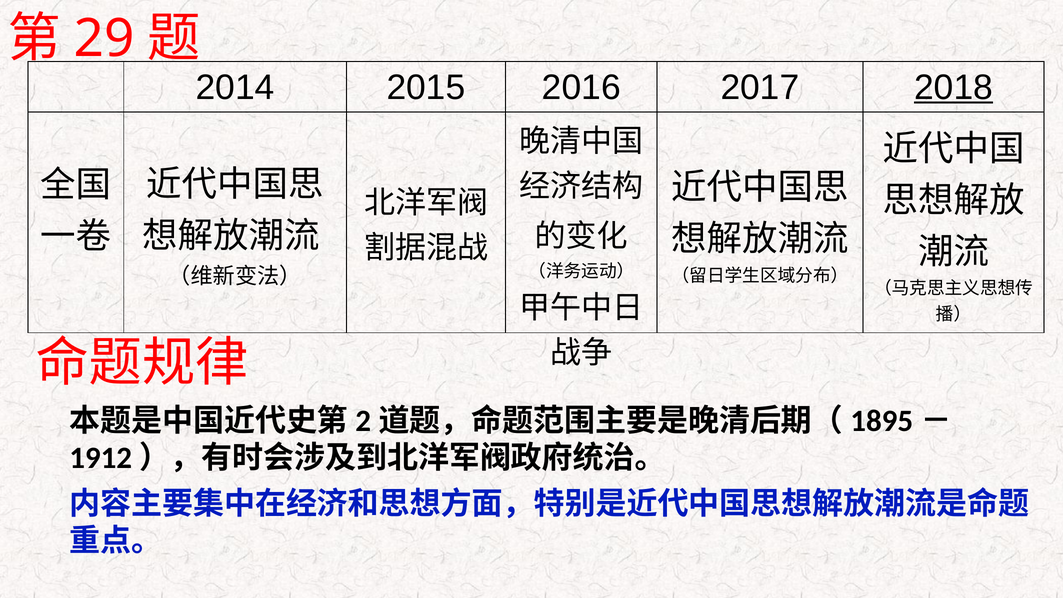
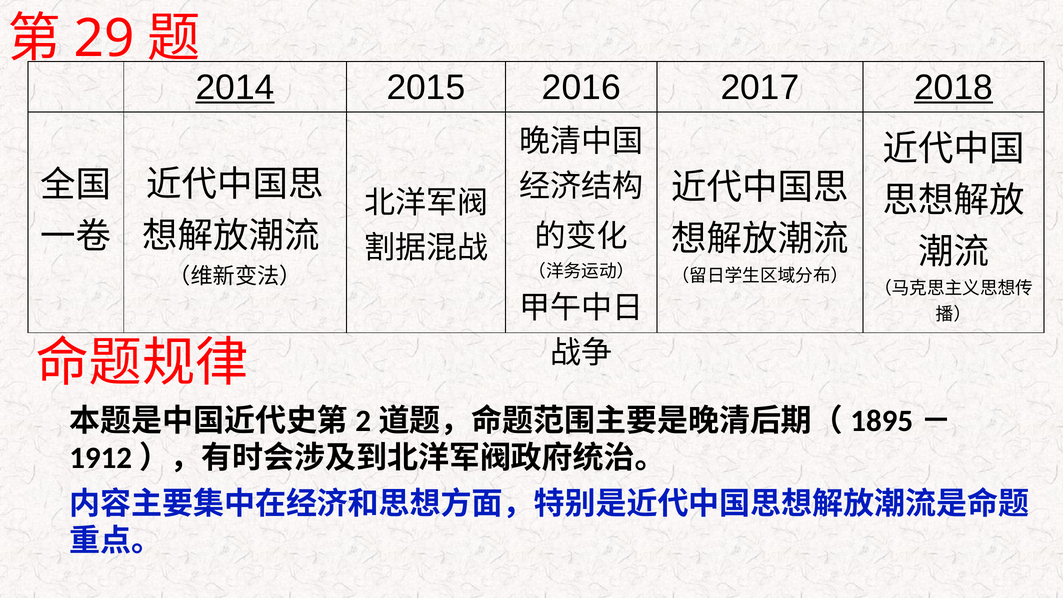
2014 underline: none -> present
